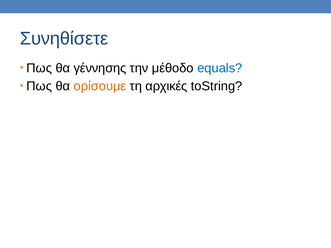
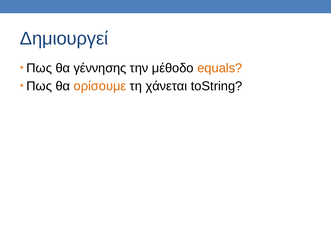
Συνηθίσετε: Συνηθίσετε -> Δημιουργεί
equals colour: blue -> orange
αρχικές: αρχικές -> χάνεται
